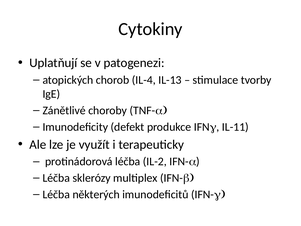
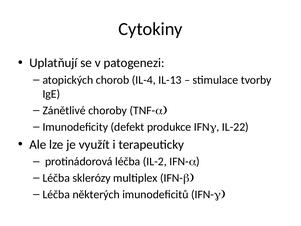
IL-11: IL-11 -> IL-22
